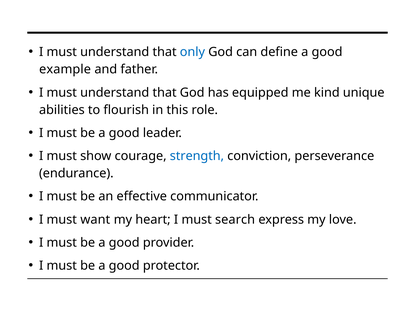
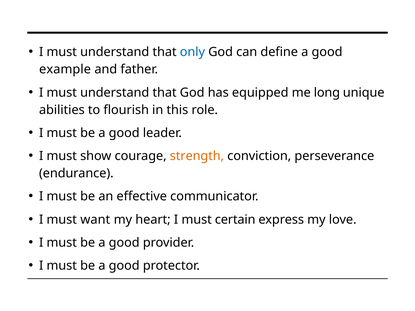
kind: kind -> long
strength colour: blue -> orange
search: search -> certain
